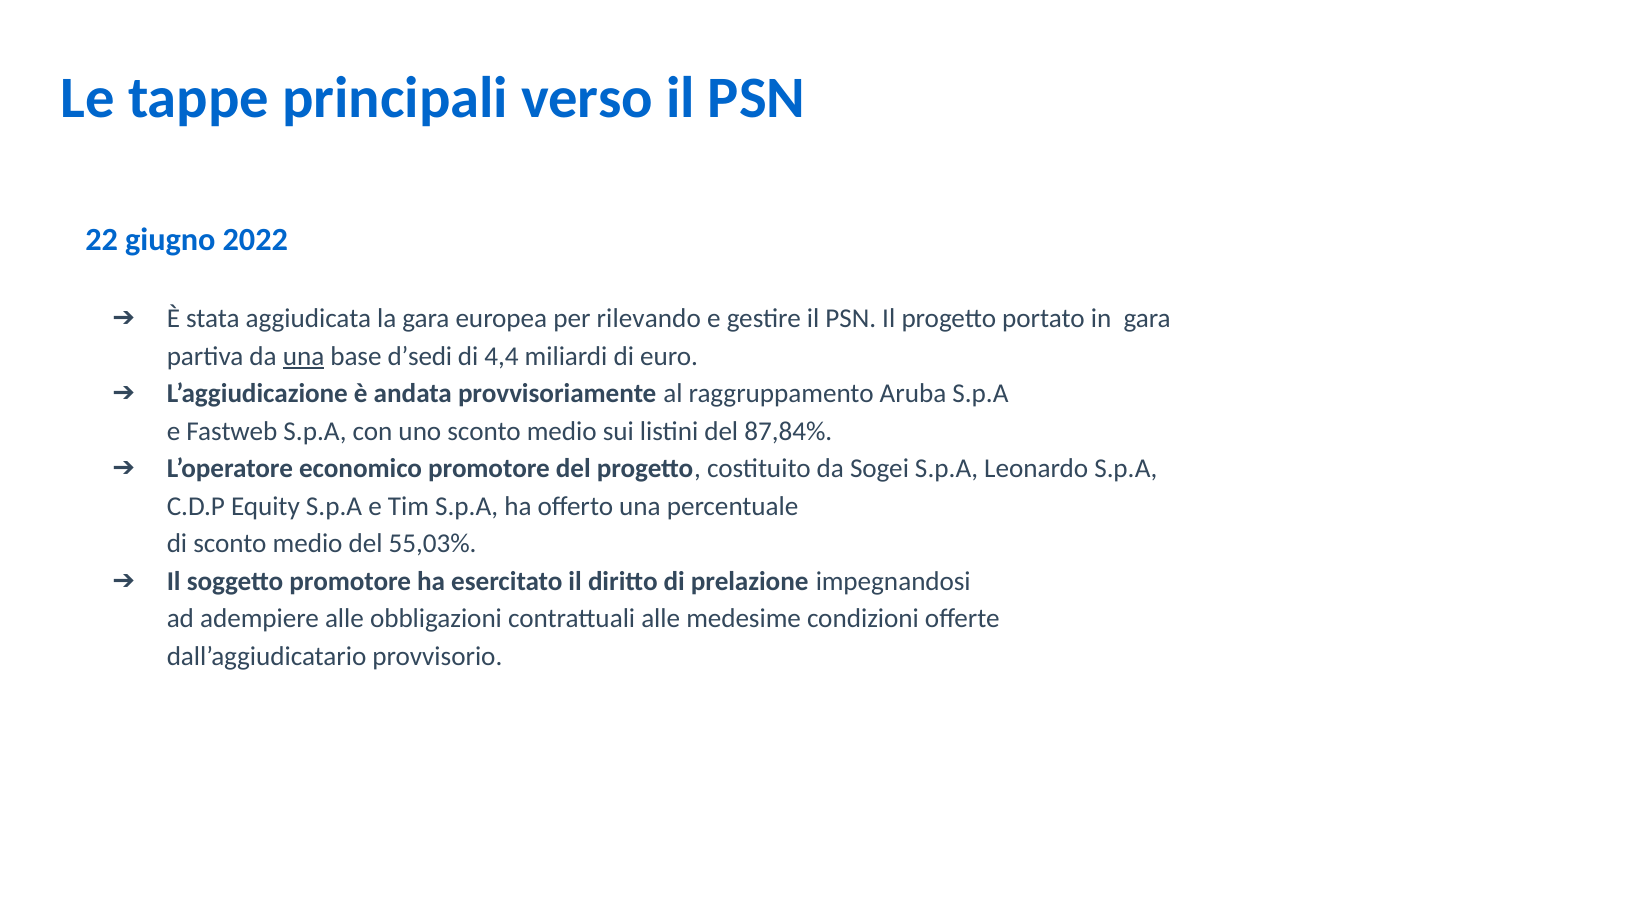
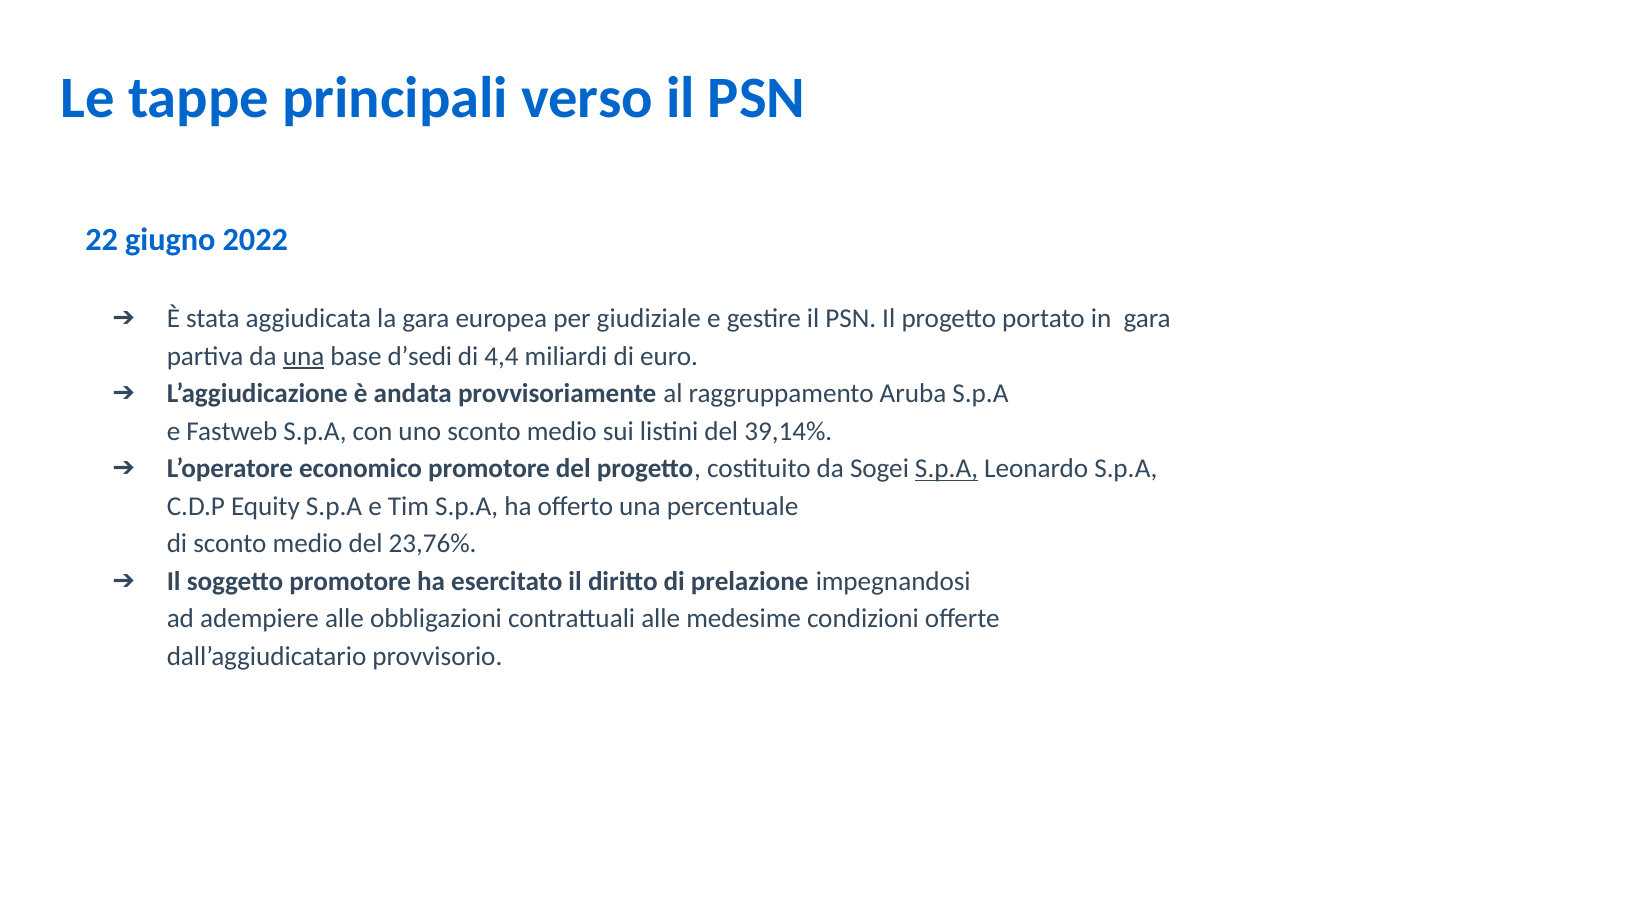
rilevando: rilevando -> giudiziale
87,84%: 87,84% -> 39,14%
S.p.A at (947, 469) underline: none -> present
55,03%: 55,03% -> 23,76%
